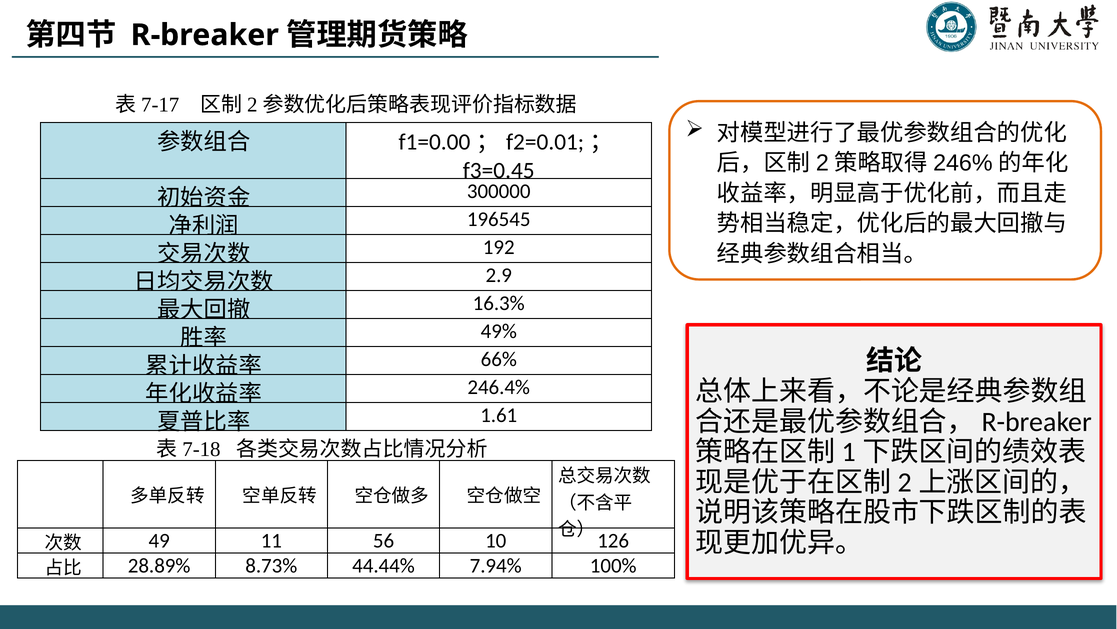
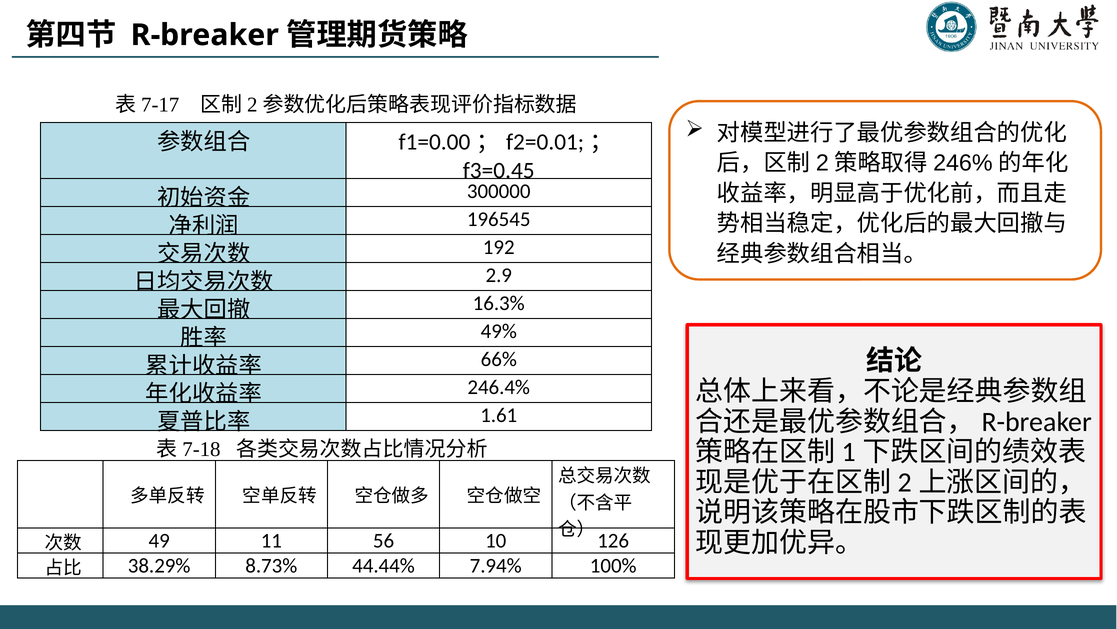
28.89%: 28.89% -> 38.29%
